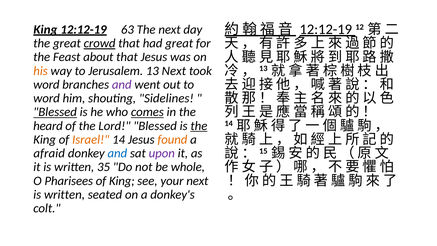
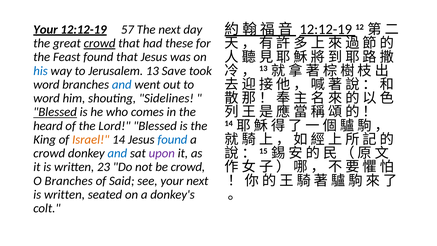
King at (45, 30): King -> Your
63: 63 -> 57
had great: great -> these
Feast about: about -> found
his colour: orange -> blue
13 Next: Next -> Save
and at (122, 85) colour: purple -> blue
comes underline: present -> none
the at (199, 126) underline: present -> none
found at (172, 139) colour: orange -> blue
afraid at (49, 153): afraid -> crowd
35: 35 -> 23
be whole: whole -> crowd
O Pharisees: Pharisees -> Branches
of King: King -> Said
